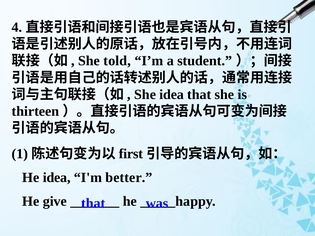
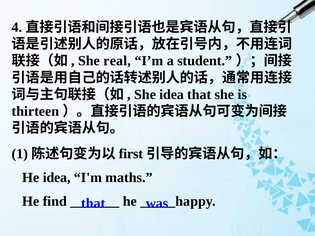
told: told -> real
better: better -> maths
give: give -> find
